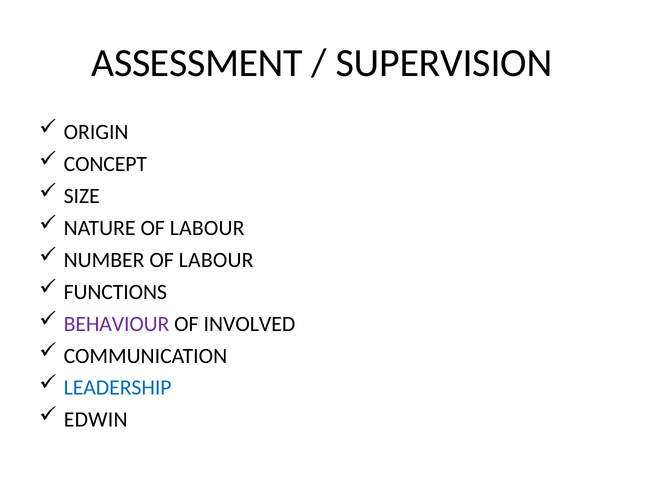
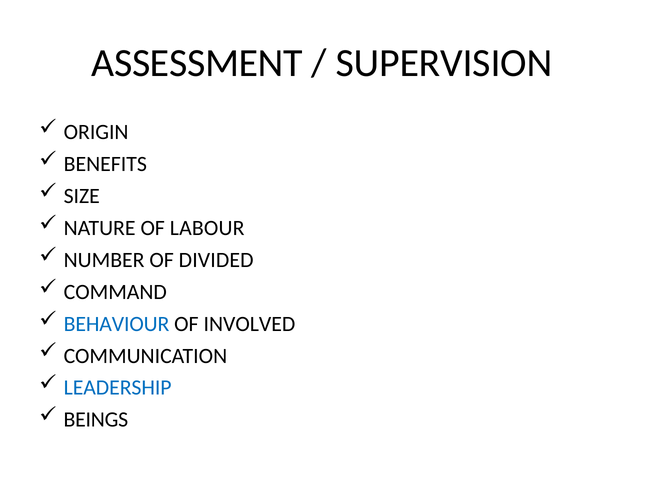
CONCEPT: CONCEPT -> BENEFITS
NUMBER OF LABOUR: LABOUR -> DIVIDED
FUNCTIONS: FUNCTIONS -> COMMAND
BEHAVIOUR colour: purple -> blue
EDWIN: EDWIN -> BEINGS
